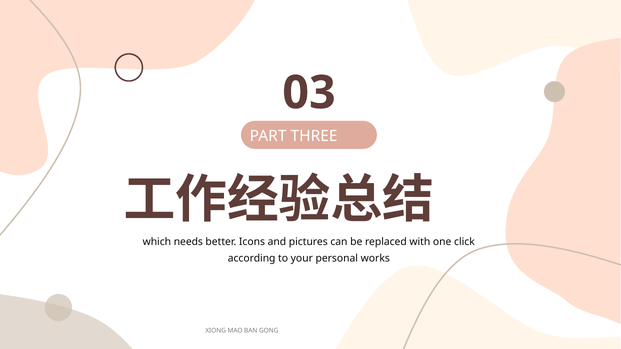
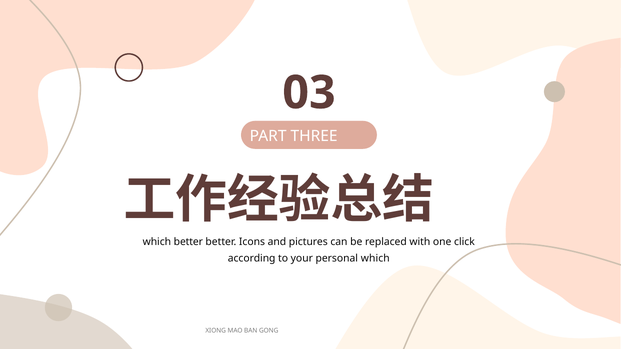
which needs: needs -> better
personal works: works -> which
